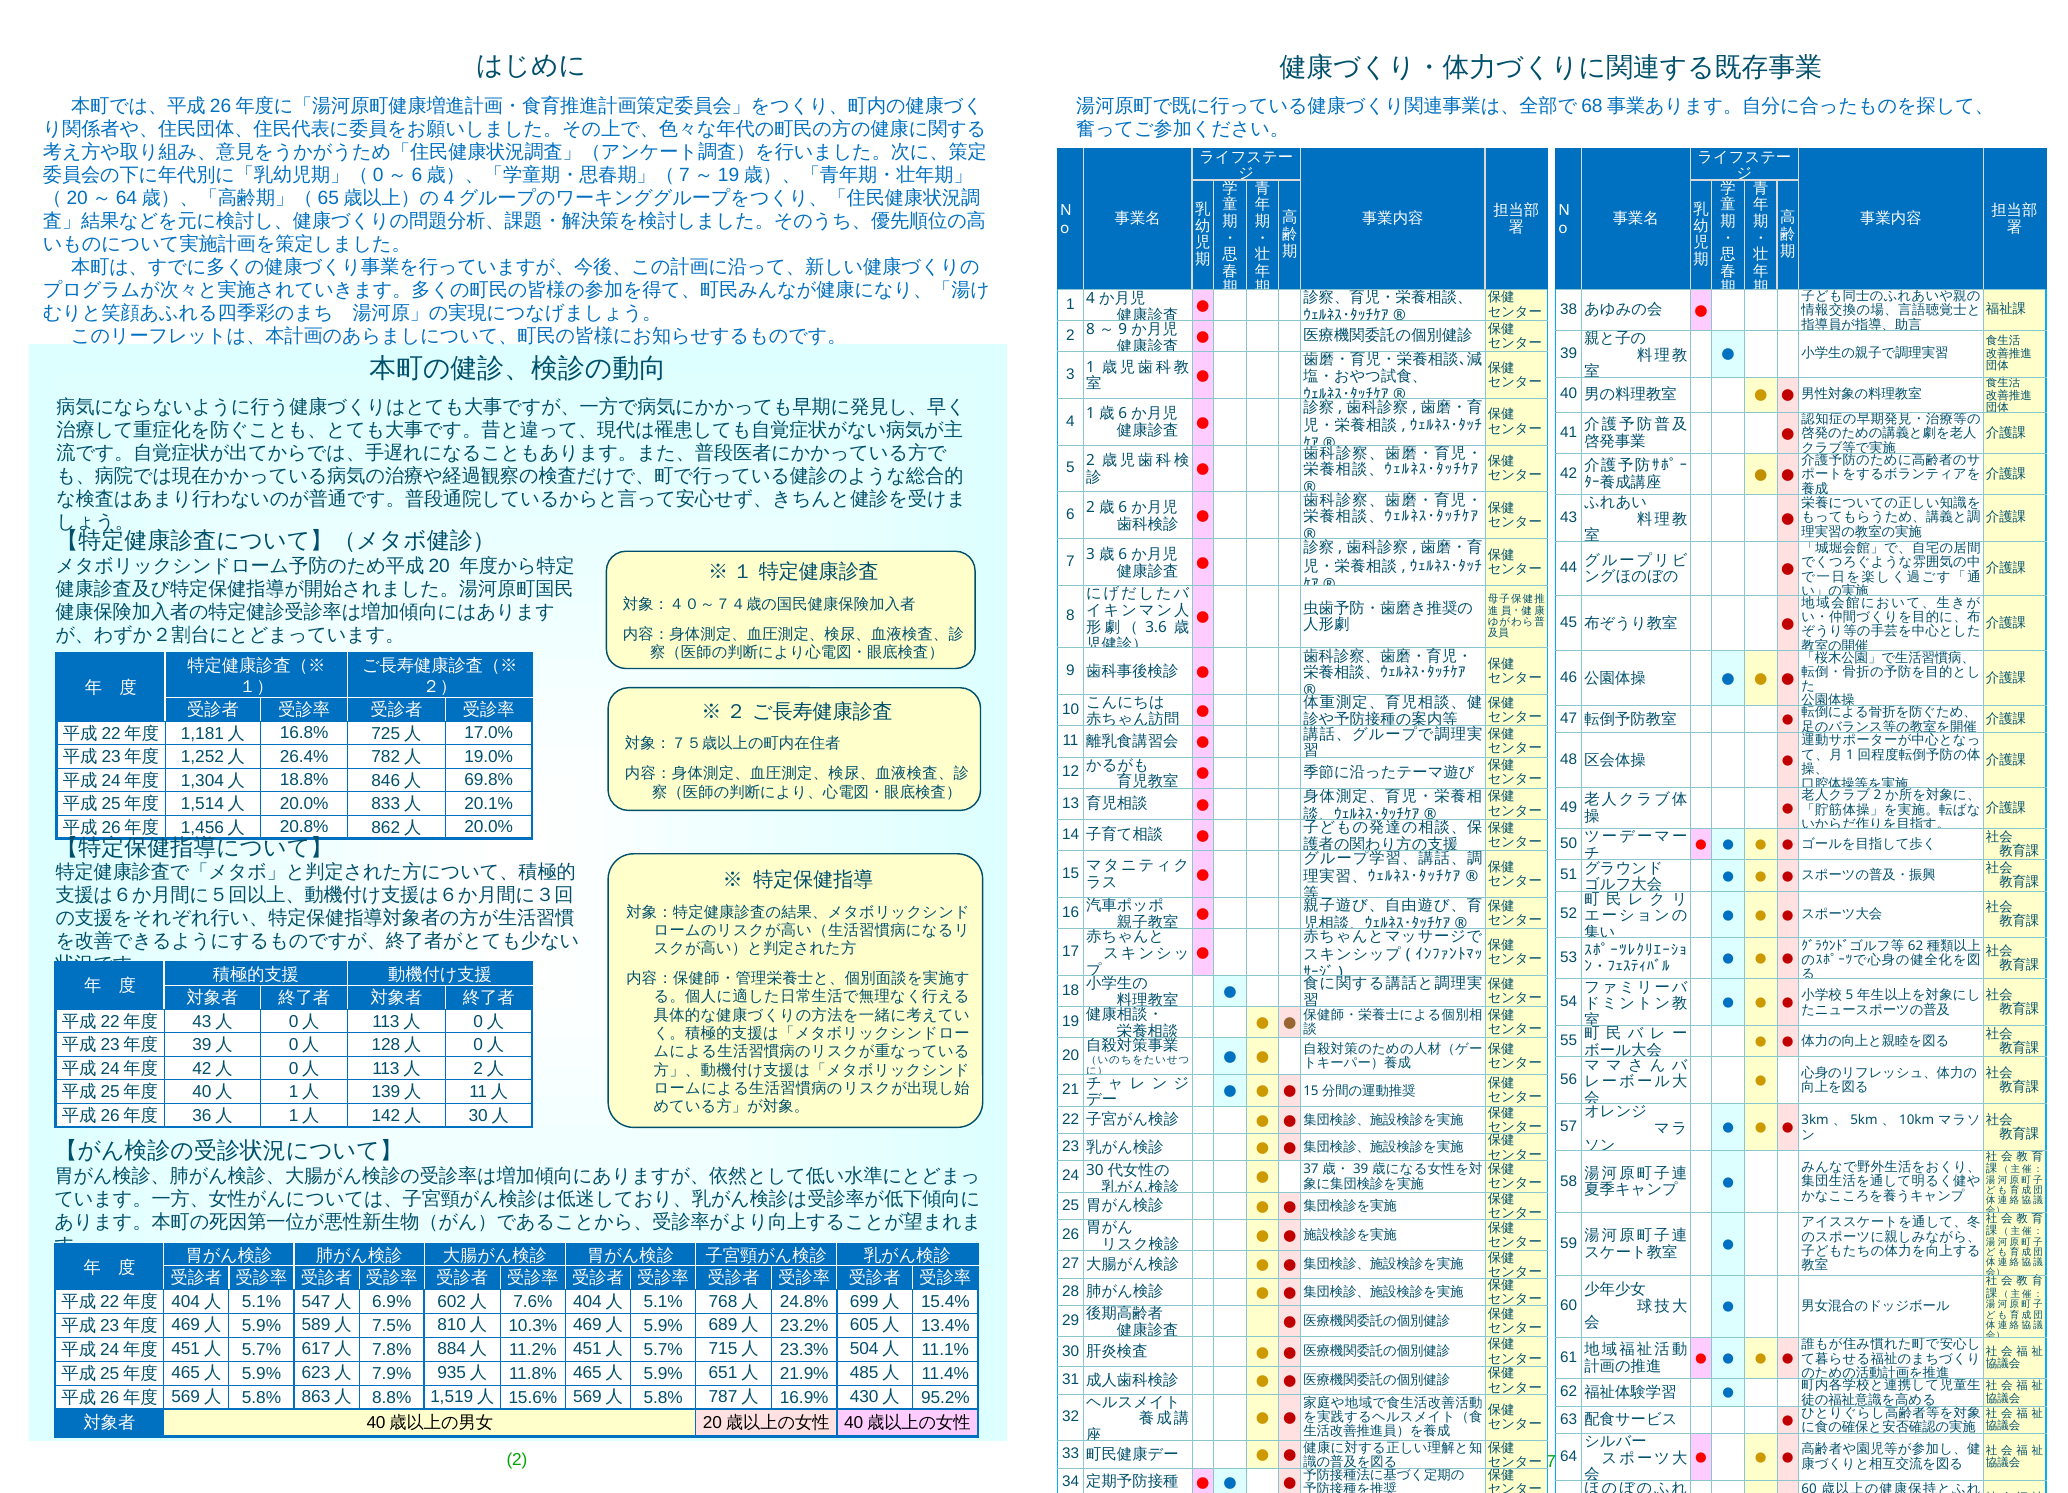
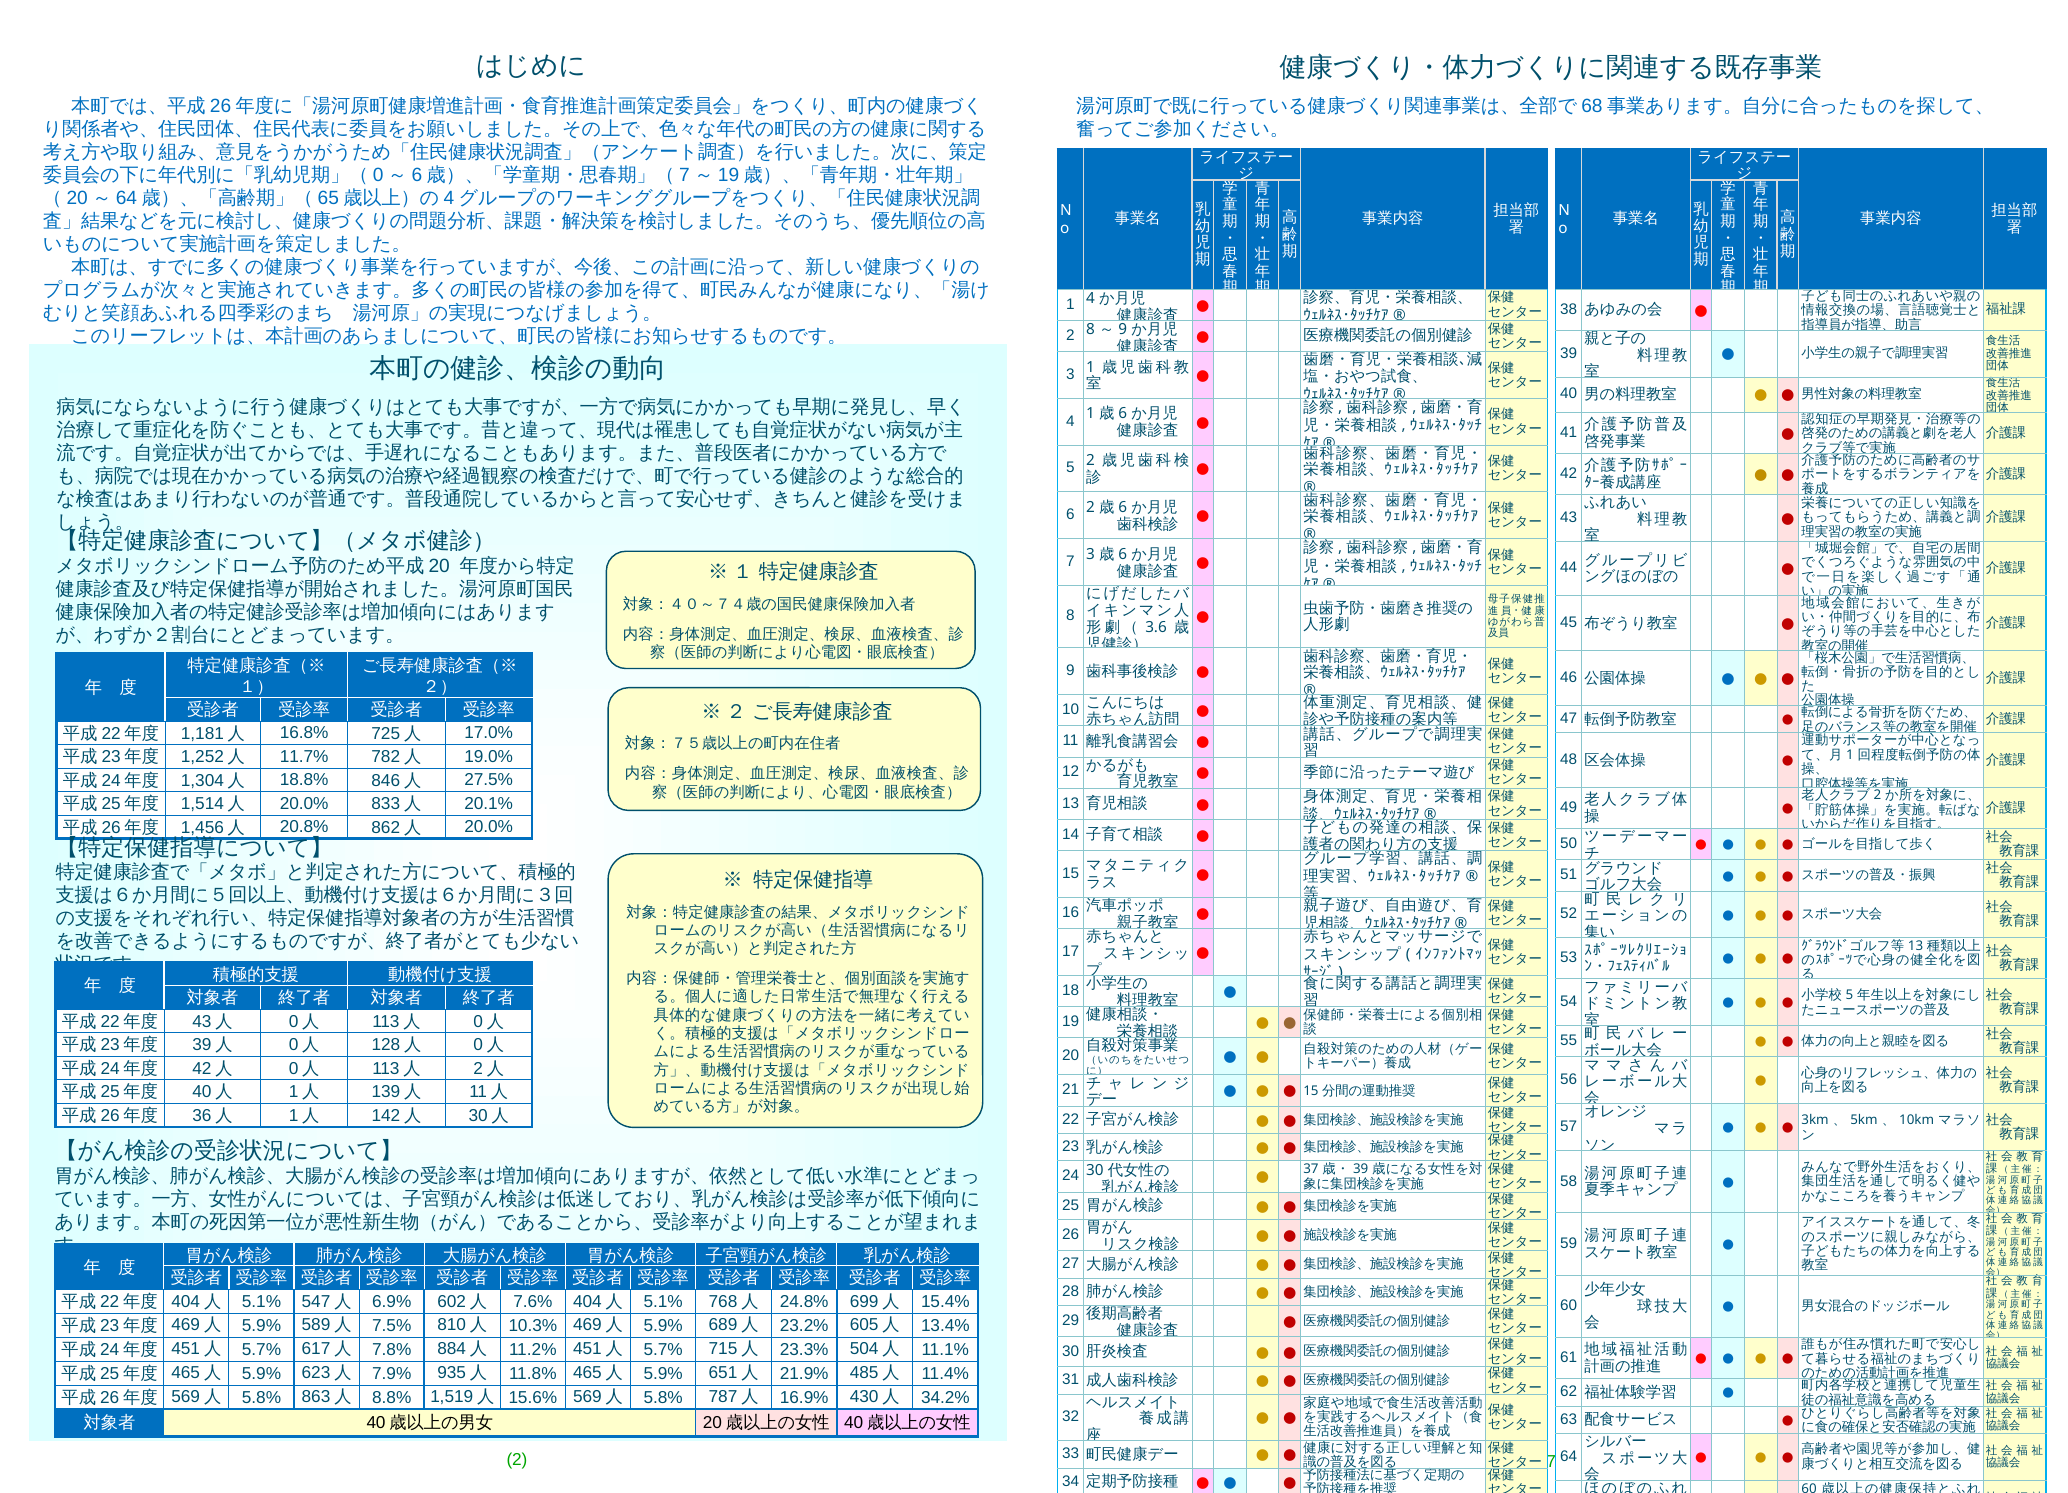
26.4%: 26.4% -> 11.7%
69.8%: 69.8% -> 27.5%
62 at (1916, 946): 62 -> 13
95.2%: 95.2% -> 34.2%
